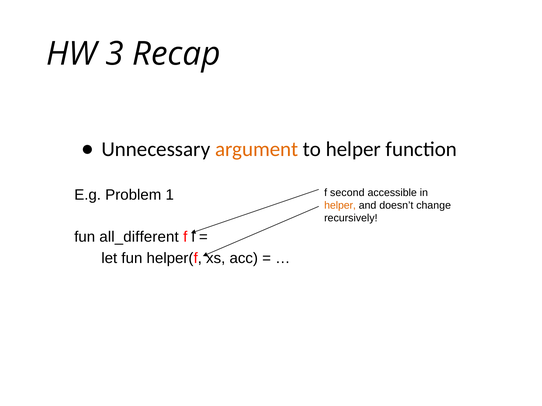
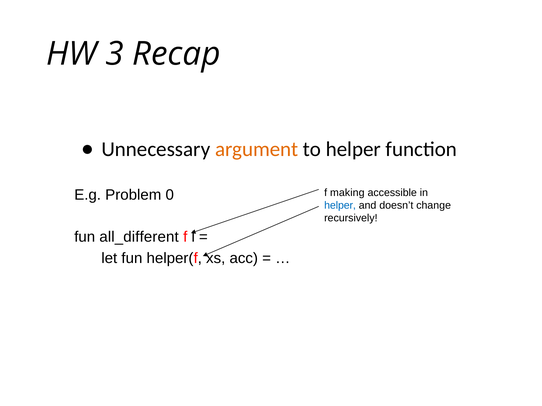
1: 1 -> 0
second: second -> making
helper at (340, 206) colour: orange -> blue
